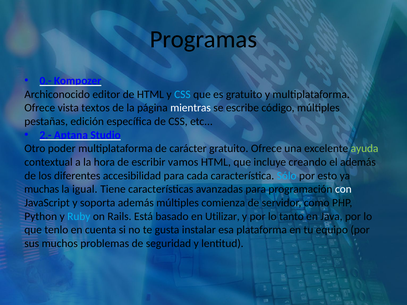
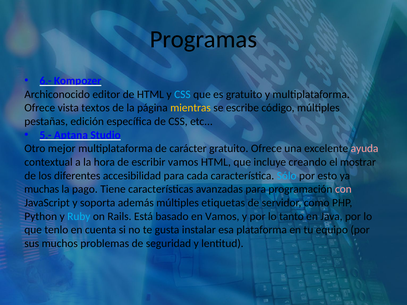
0.-: 0.- -> 6.-
mientras colour: white -> yellow
2.-: 2.- -> 5.-
poder: poder -> mejor
ayuda colour: light green -> pink
el además: además -> mostrar
igual: igual -> pago
con colour: white -> pink
comienza: comienza -> etiquetas
en Utilizar: Utilizar -> Vamos
